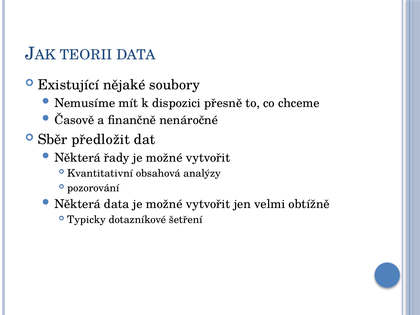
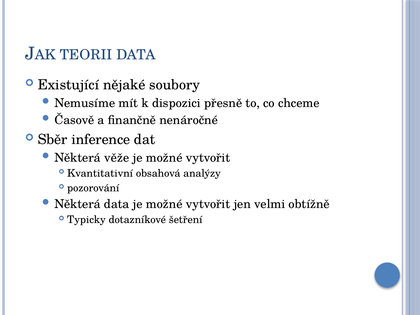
předložit: předložit -> inference
řady: řady -> věže
